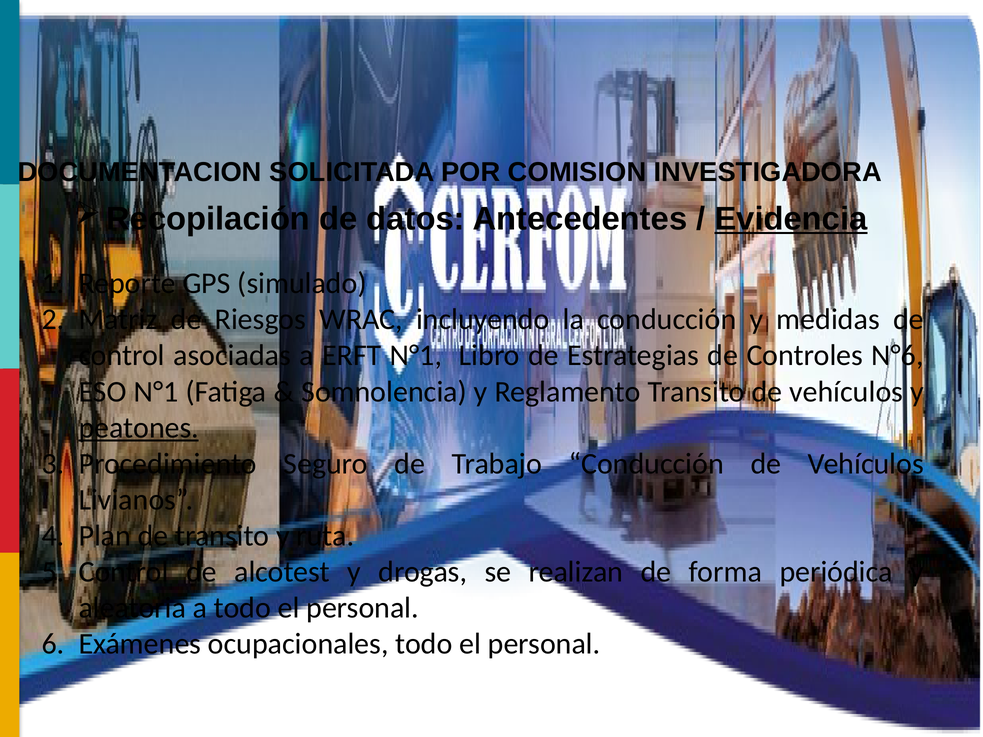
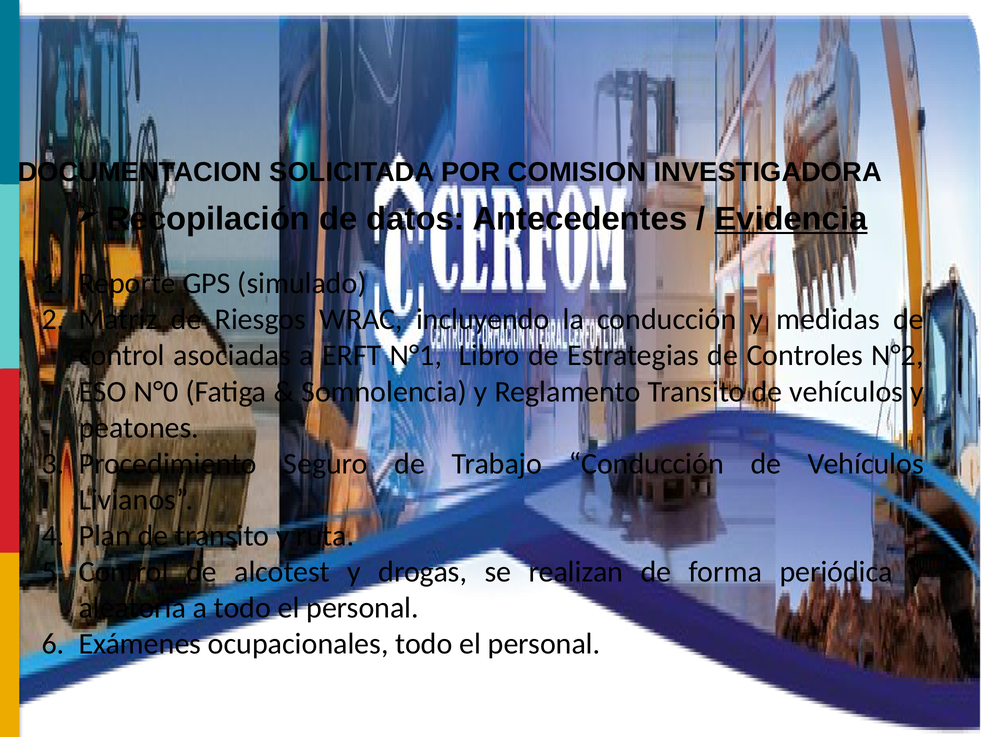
N°6: N°6 -> N°2
ESO N°1: N°1 -> N°0
peatones underline: present -> none
